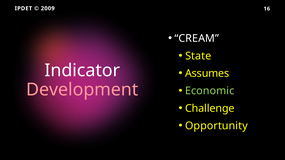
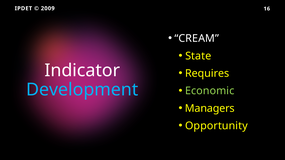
Assumes: Assumes -> Requires
Development colour: pink -> light blue
Challenge: Challenge -> Managers
